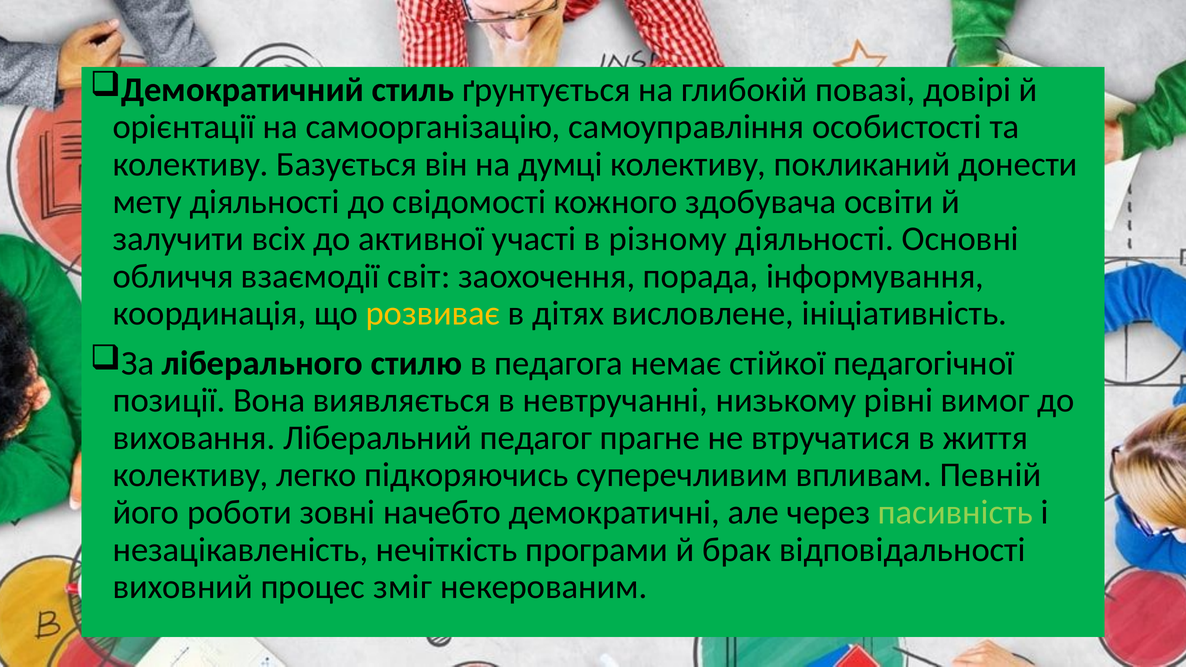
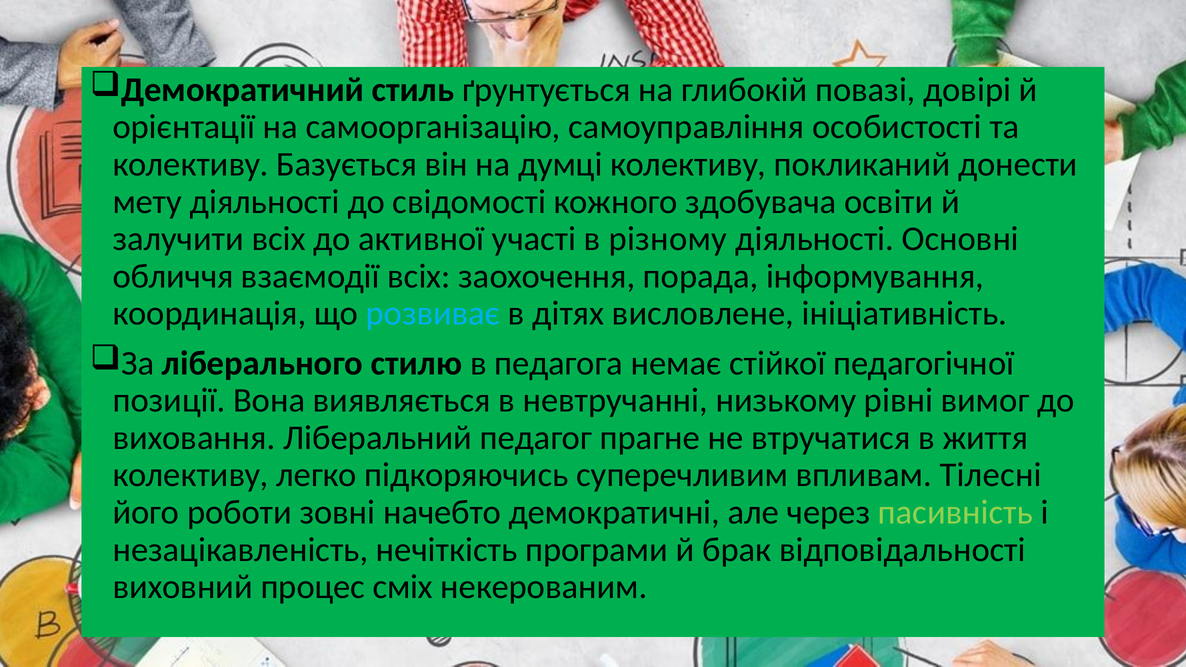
взаємодії світ: світ -> всіх
розвиває colour: yellow -> light blue
Певній: Певній -> Тілесні
зміг: зміг -> сміх
